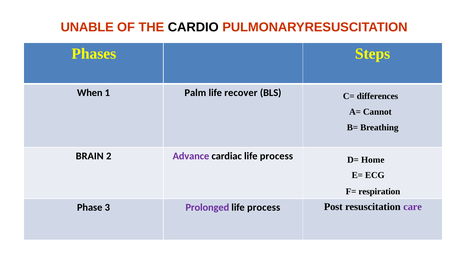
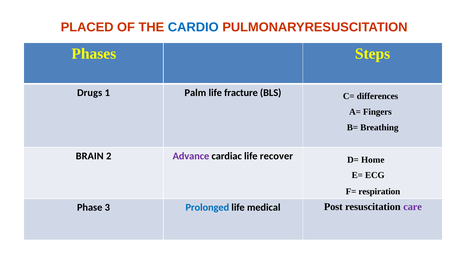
UNABLE: UNABLE -> PLACED
CARDIO colour: black -> blue
When: When -> Drugs
recover: recover -> fracture
Cannot: Cannot -> Fingers
cardiac life process: process -> recover
Prolonged colour: purple -> blue
process at (264, 208): process -> medical
